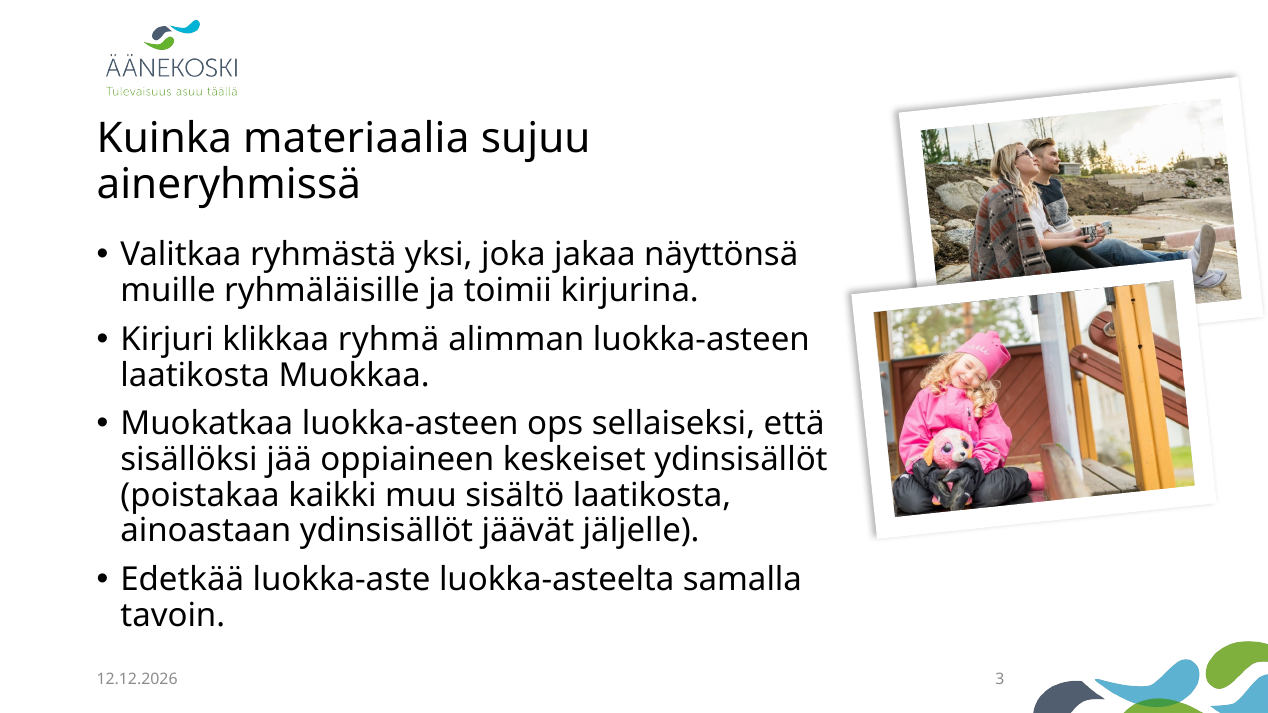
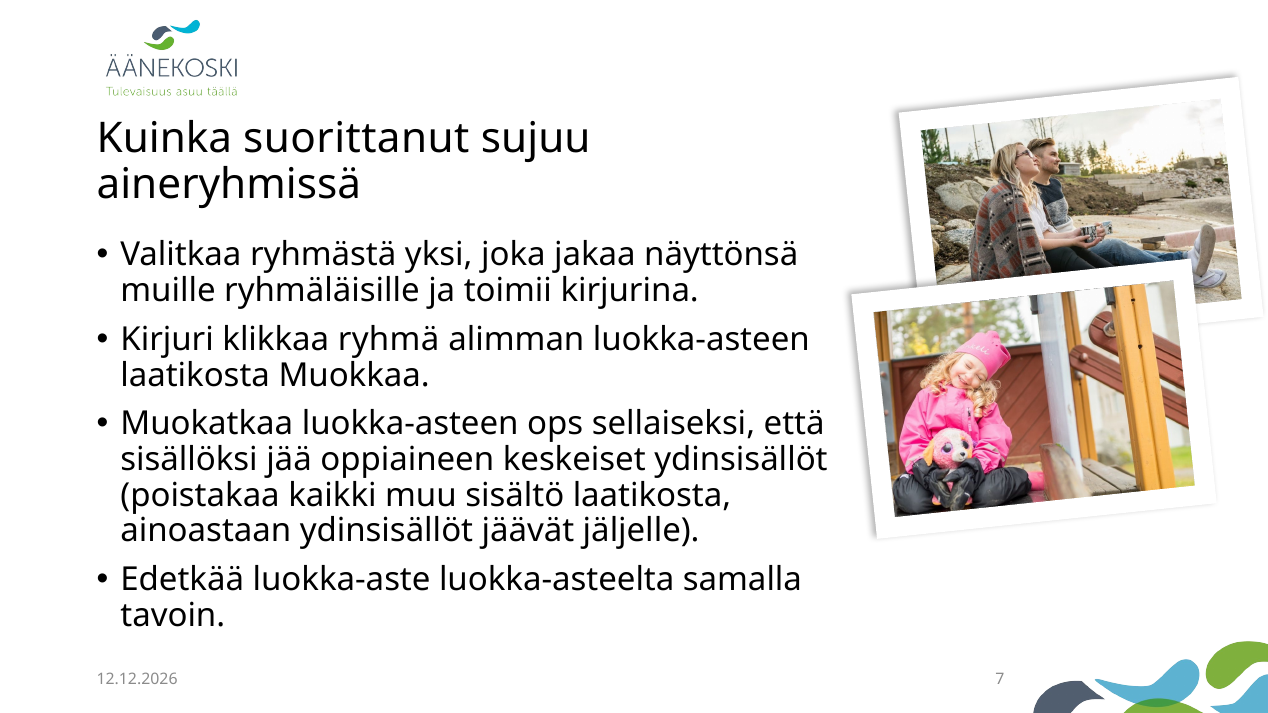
materiaalia: materiaalia -> suorittanut
3: 3 -> 7
